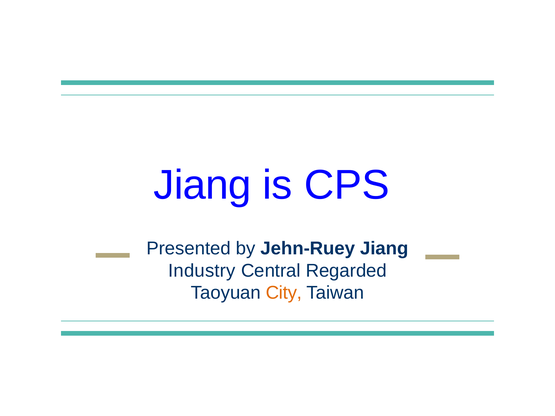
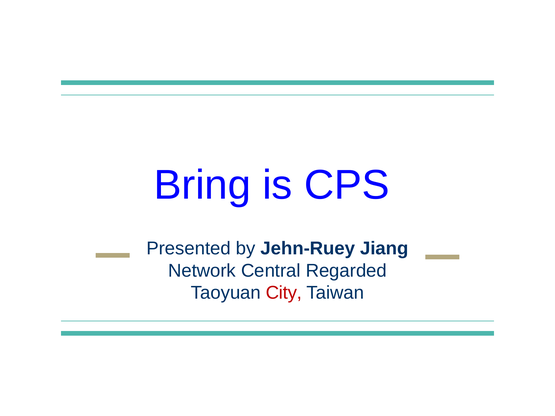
Jiang at (203, 185): Jiang -> Bring
Industry: Industry -> Network
City colour: orange -> red
